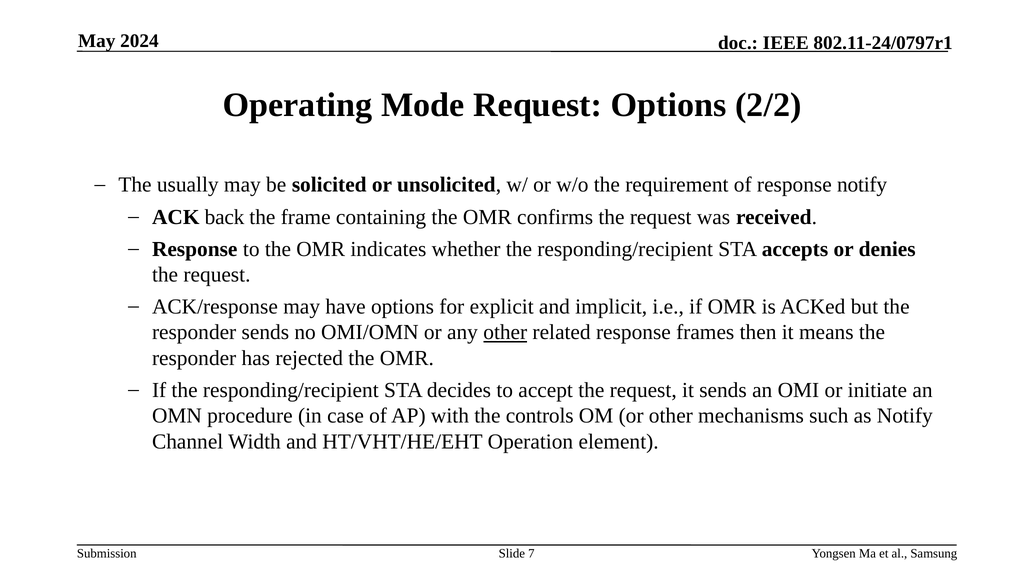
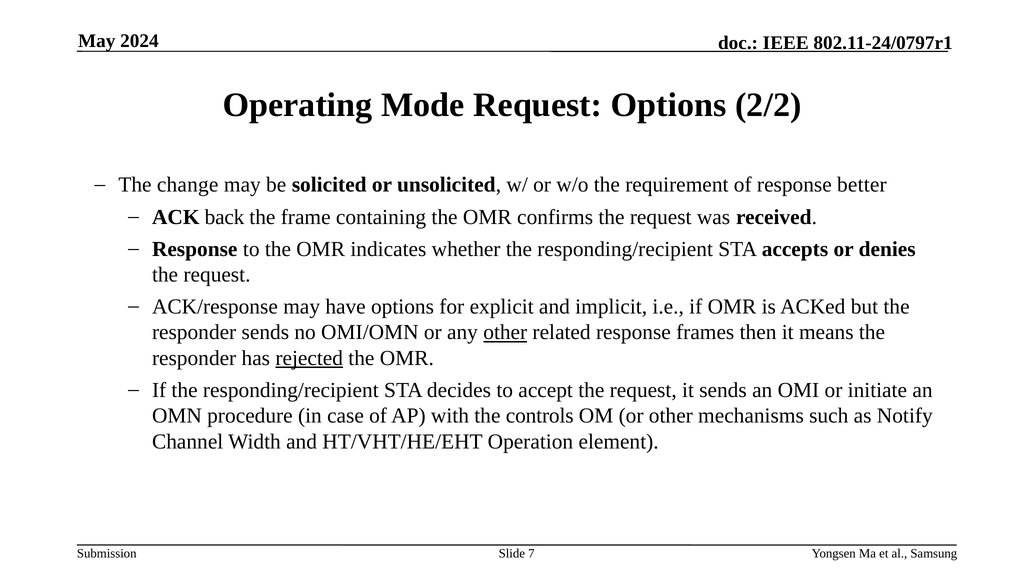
usually: usually -> change
response notify: notify -> better
rejected underline: none -> present
